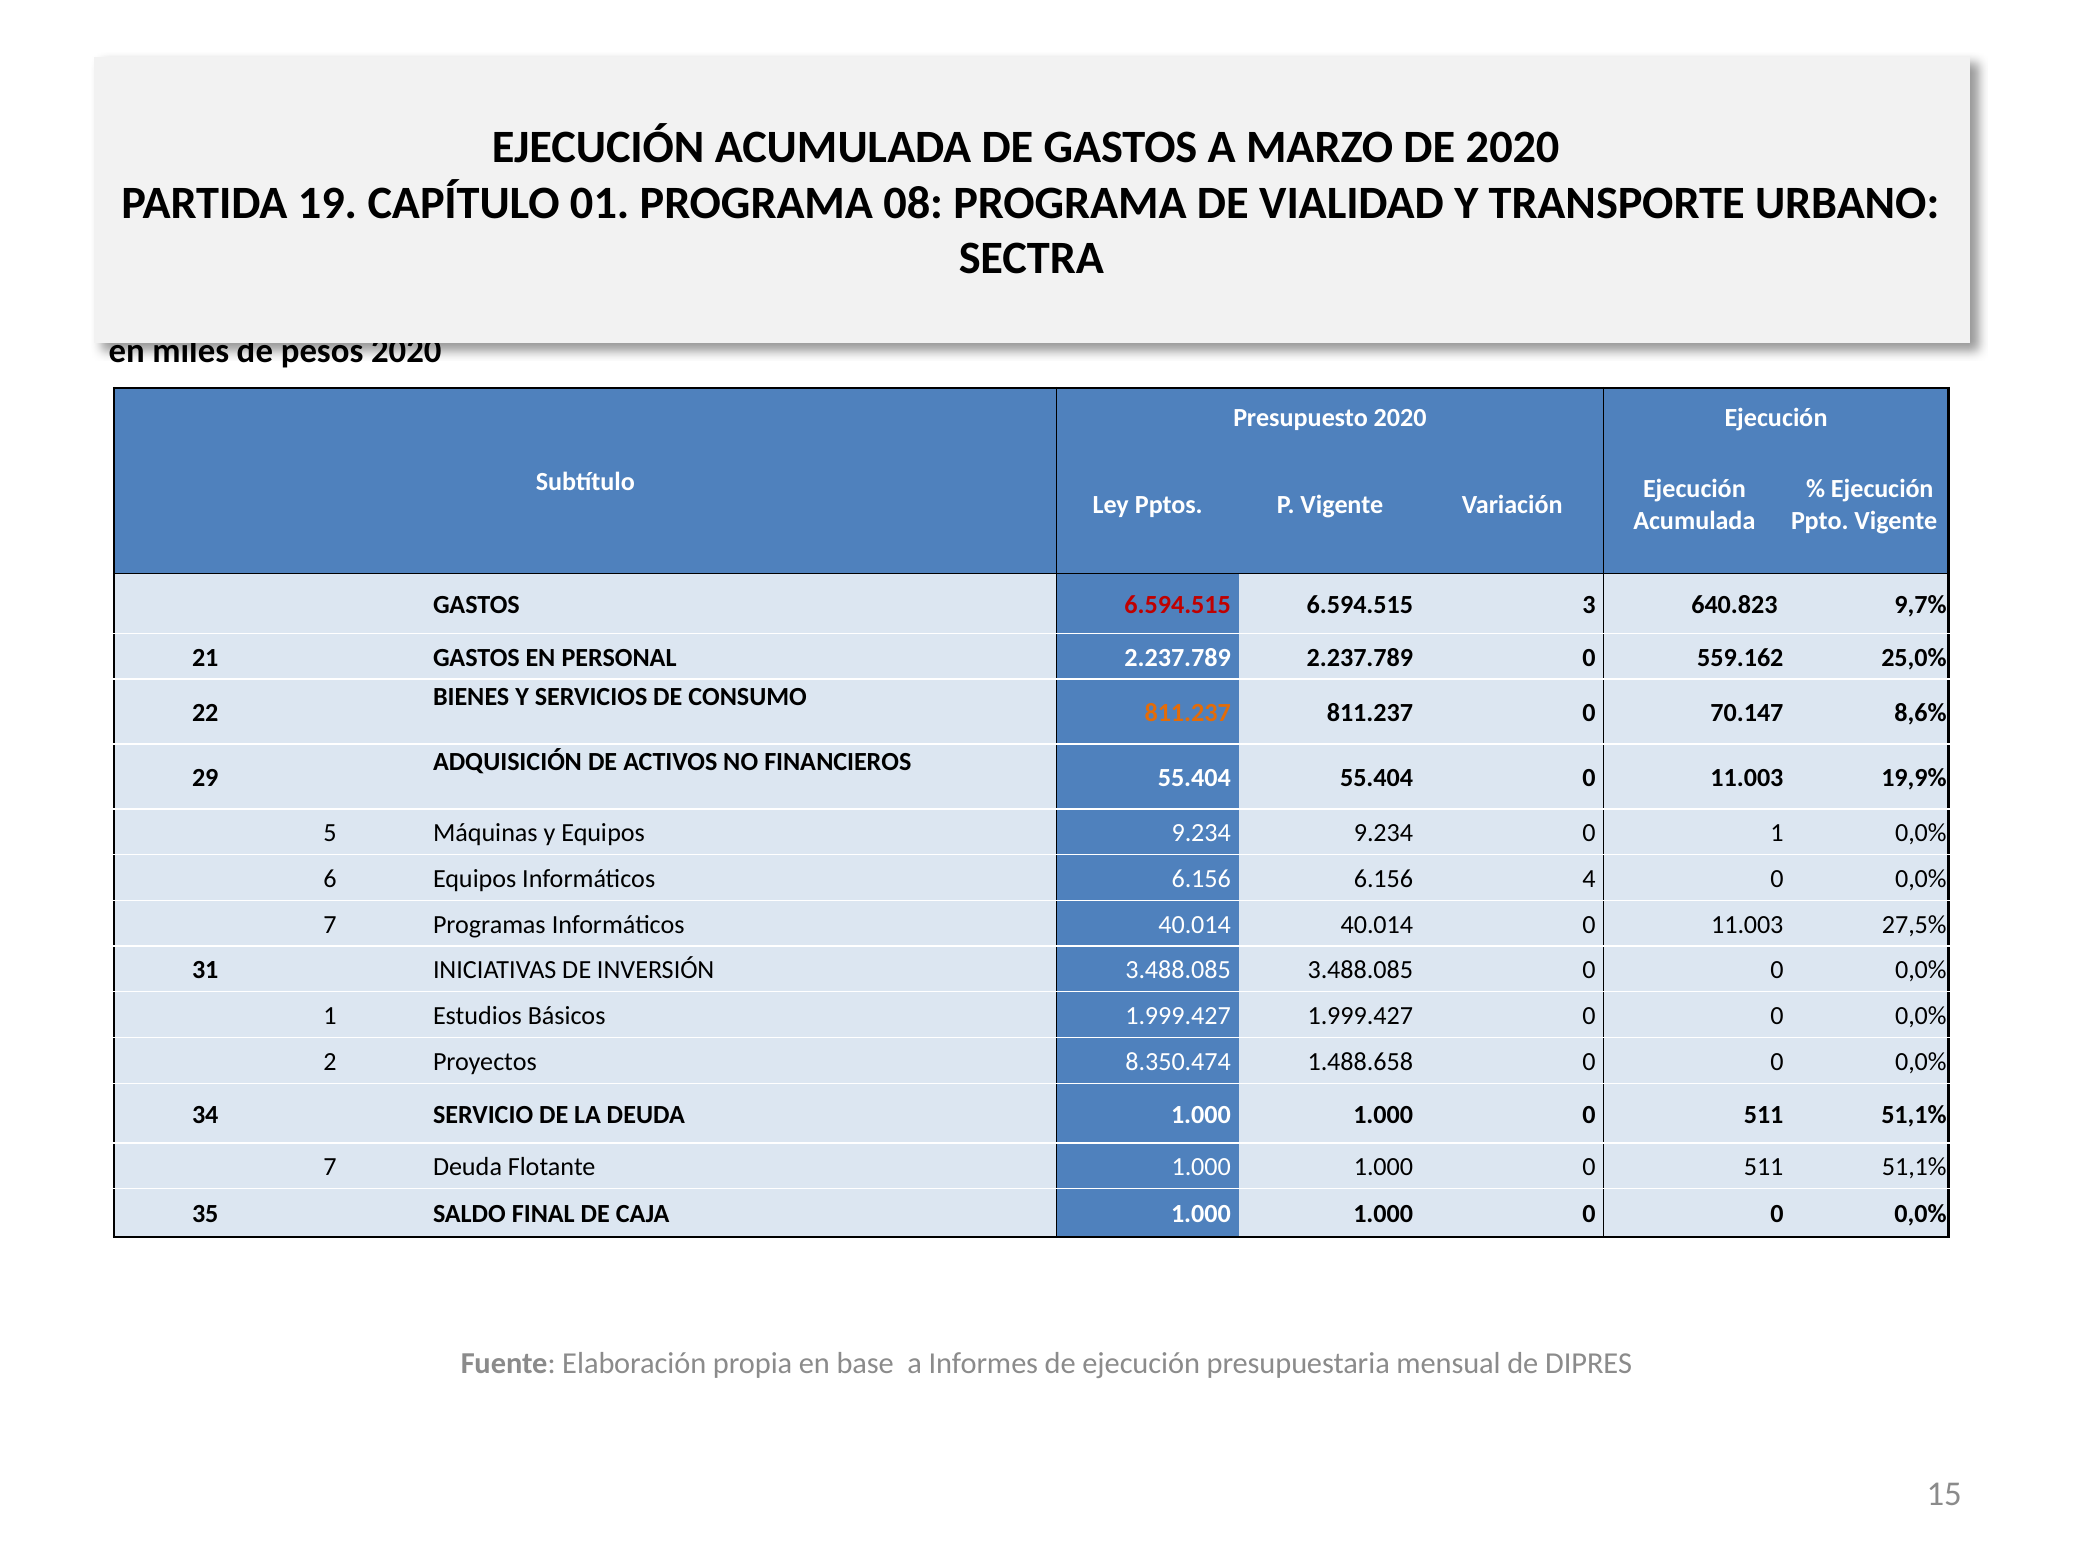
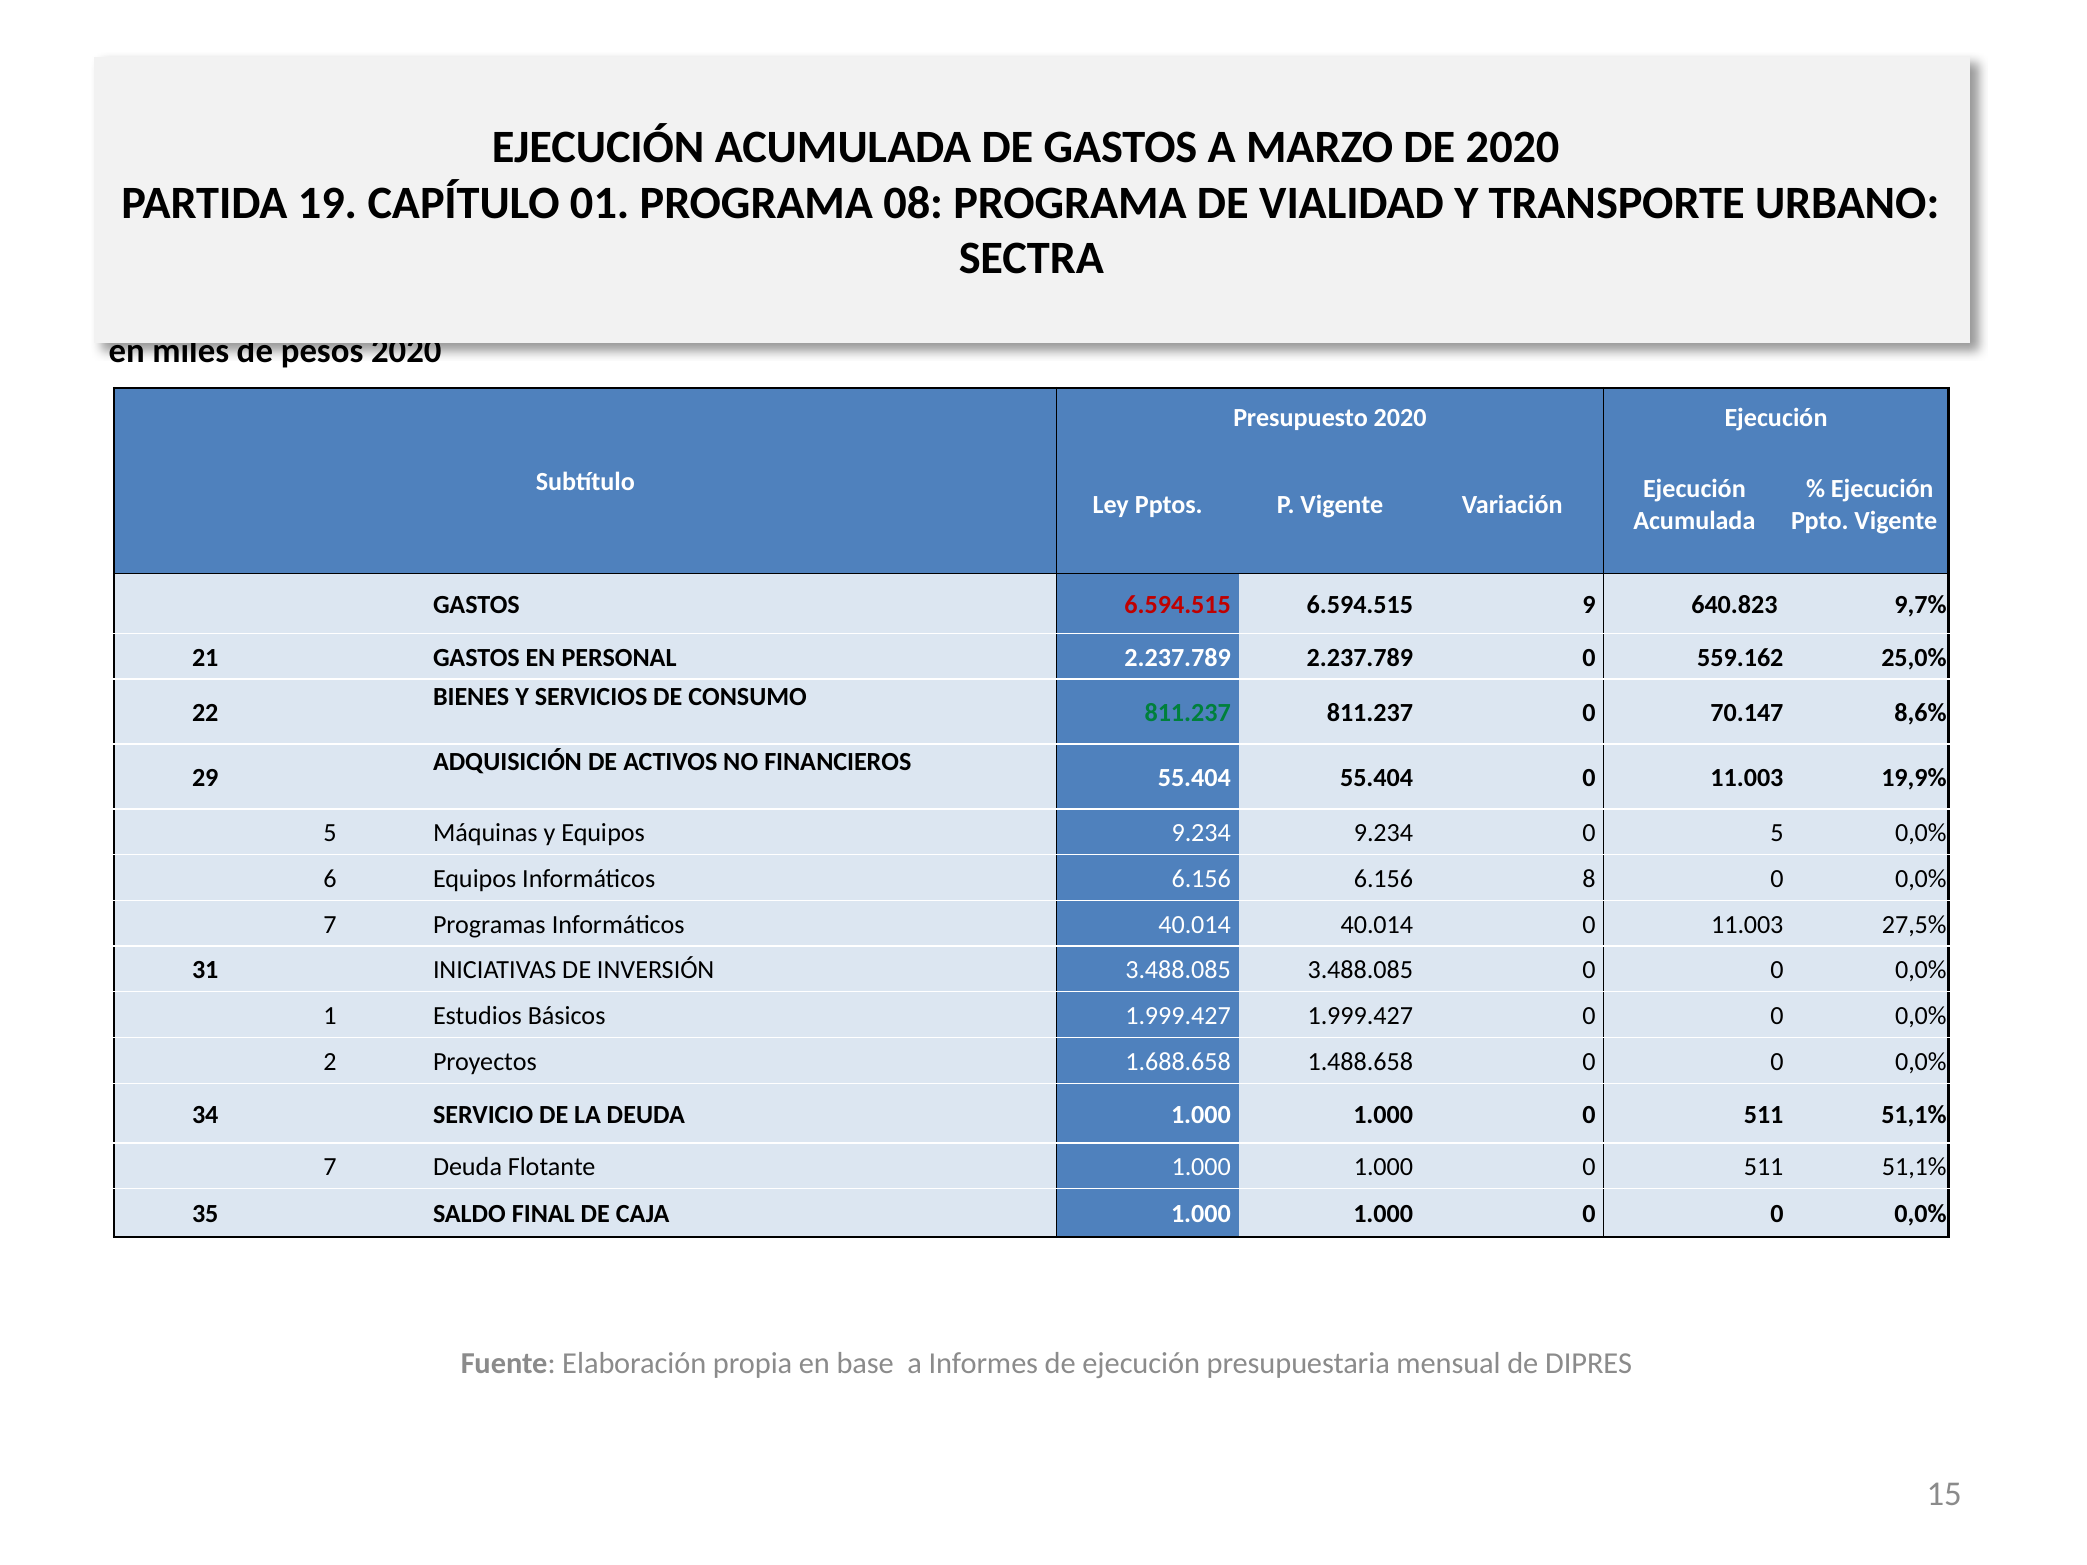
3: 3 -> 9
811.237 at (1188, 713) colour: orange -> green
0 1: 1 -> 5
4: 4 -> 8
8.350.474: 8.350.474 -> 1.688.658
